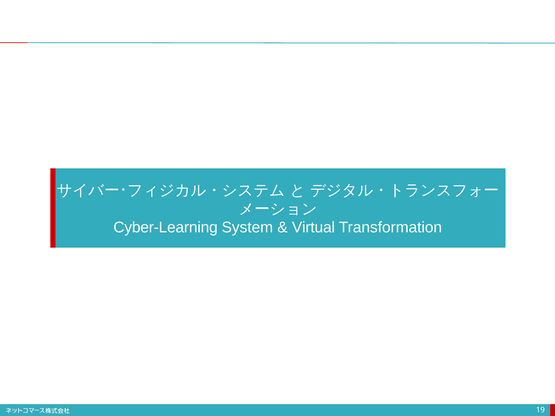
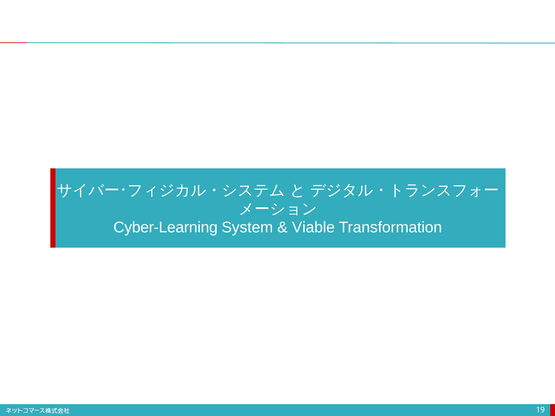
Virtual: Virtual -> Viable
